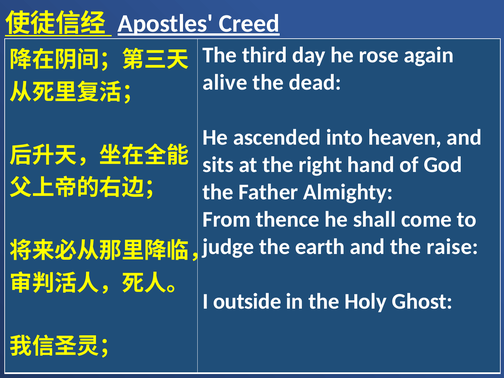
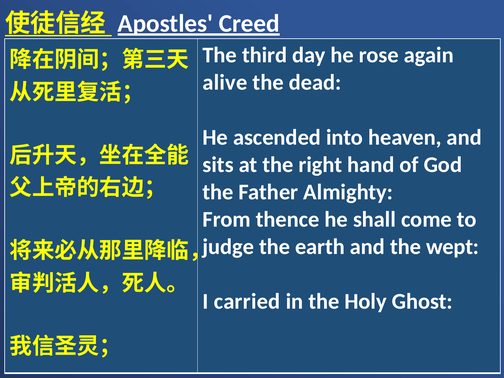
raise: raise -> wept
outside: outside -> carried
